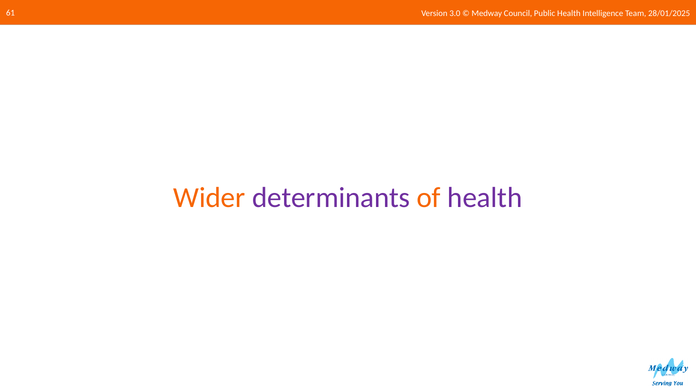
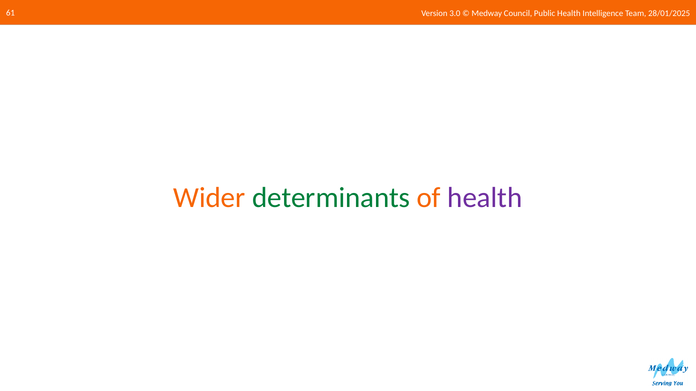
determinants colour: purple -> green
